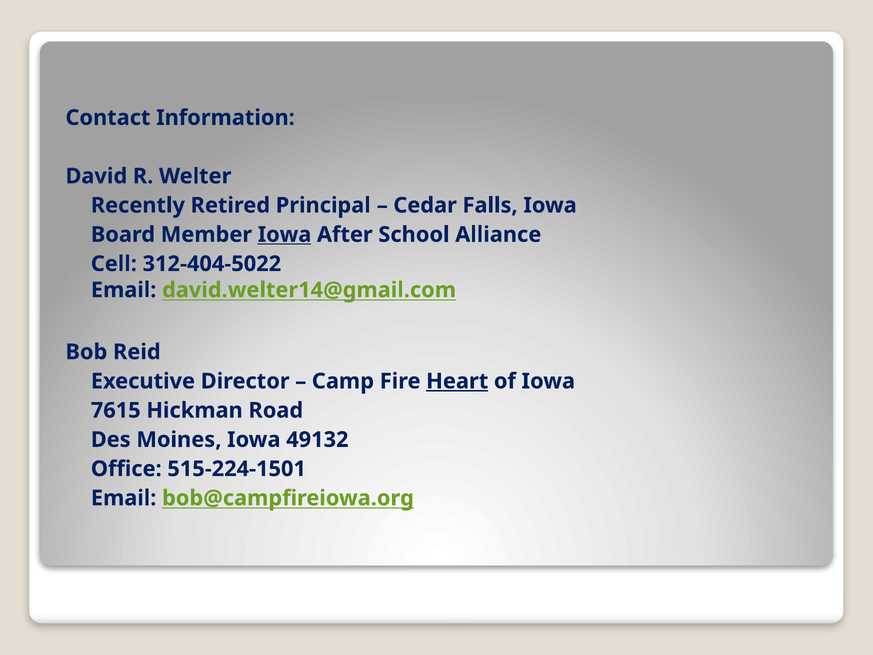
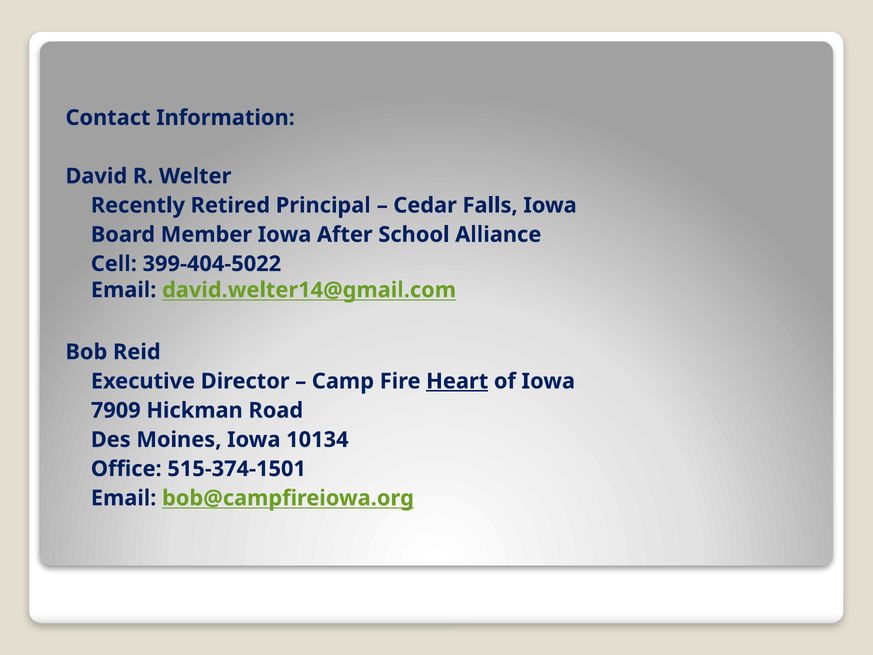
Iowa at (285, 235) underline: present -> none
312-404-5022: 312-404-5022 -> 399-404-5022
7615: 7615 -> 7909
49132: 49132 -> 10134
515-224-1501: 515-224-1501 -> 515-374-1501
